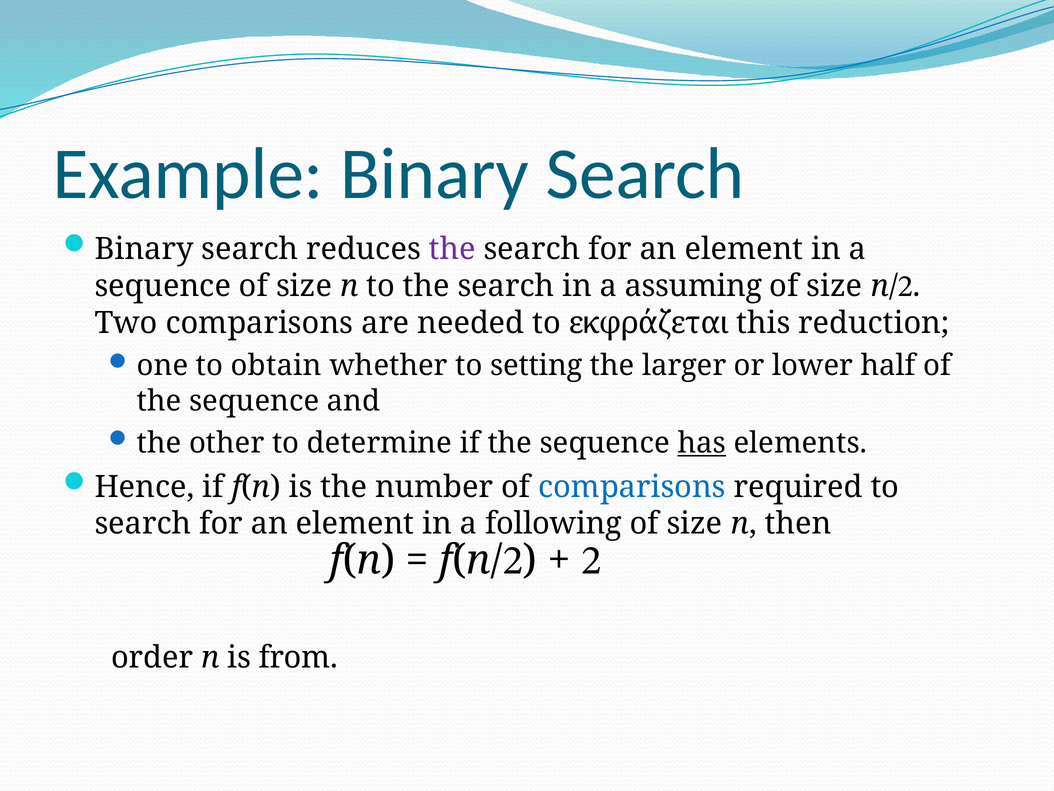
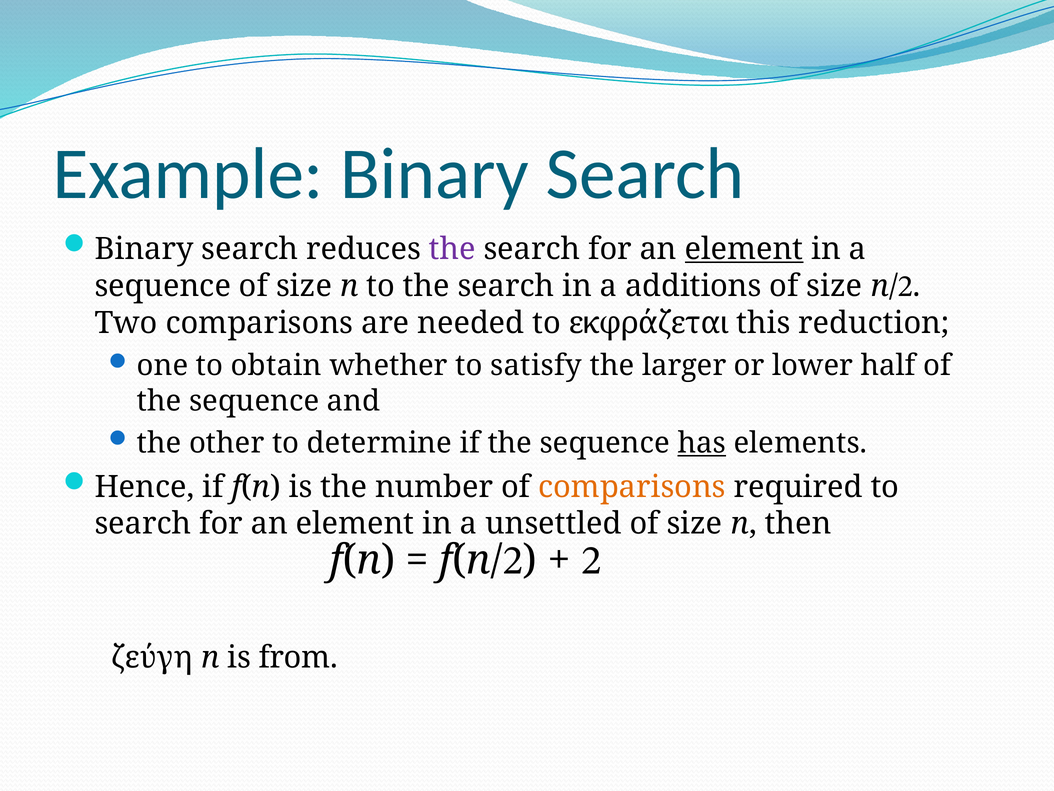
element at (744, 249) underline: none -> present
assuming: assuming -> additions
setting: setting -> satisfy
comparisons at (632, 487) colour: blue -> orange
following: following -> unsettled
order: order -> ζεύγη
